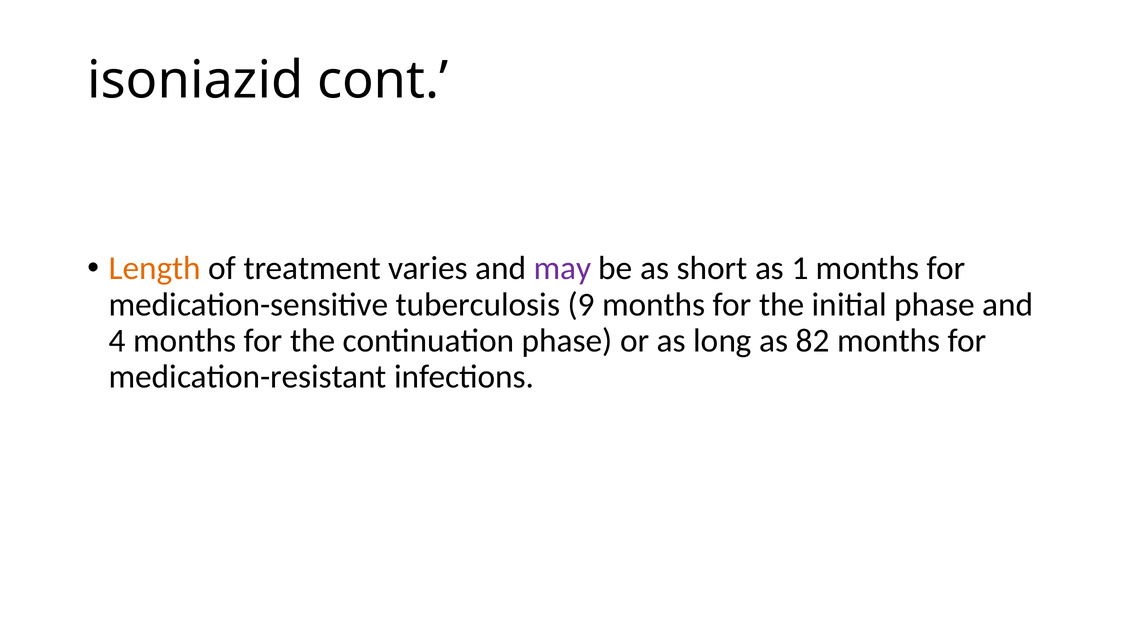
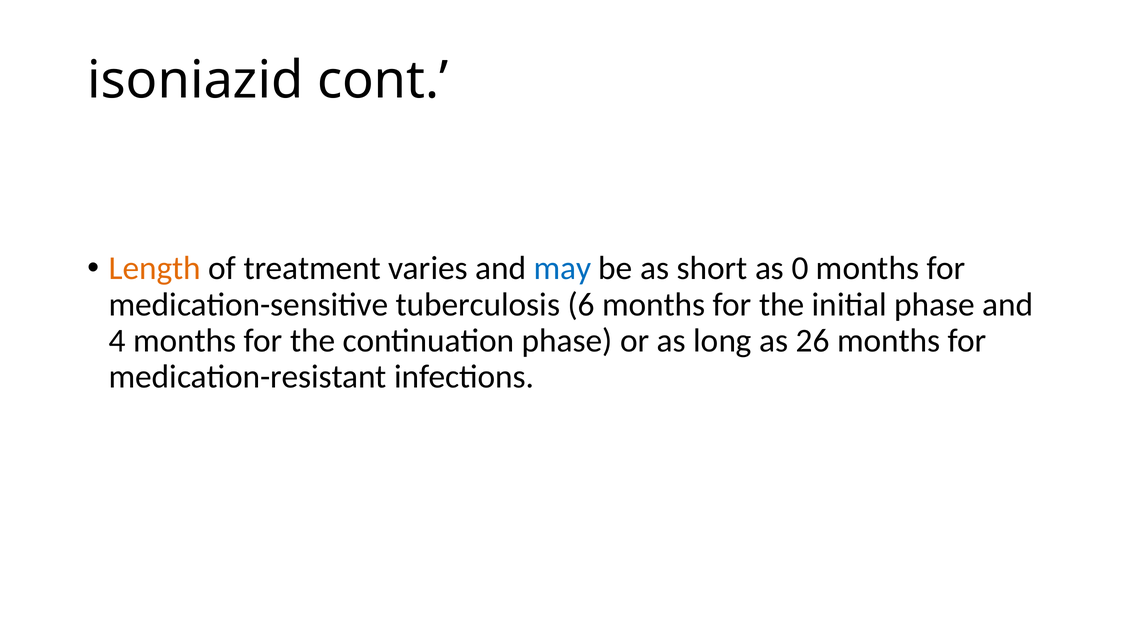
may colour: purple -> blue
1: 1 -> 0
9: 9 -> 6
82: 82 -> 26
